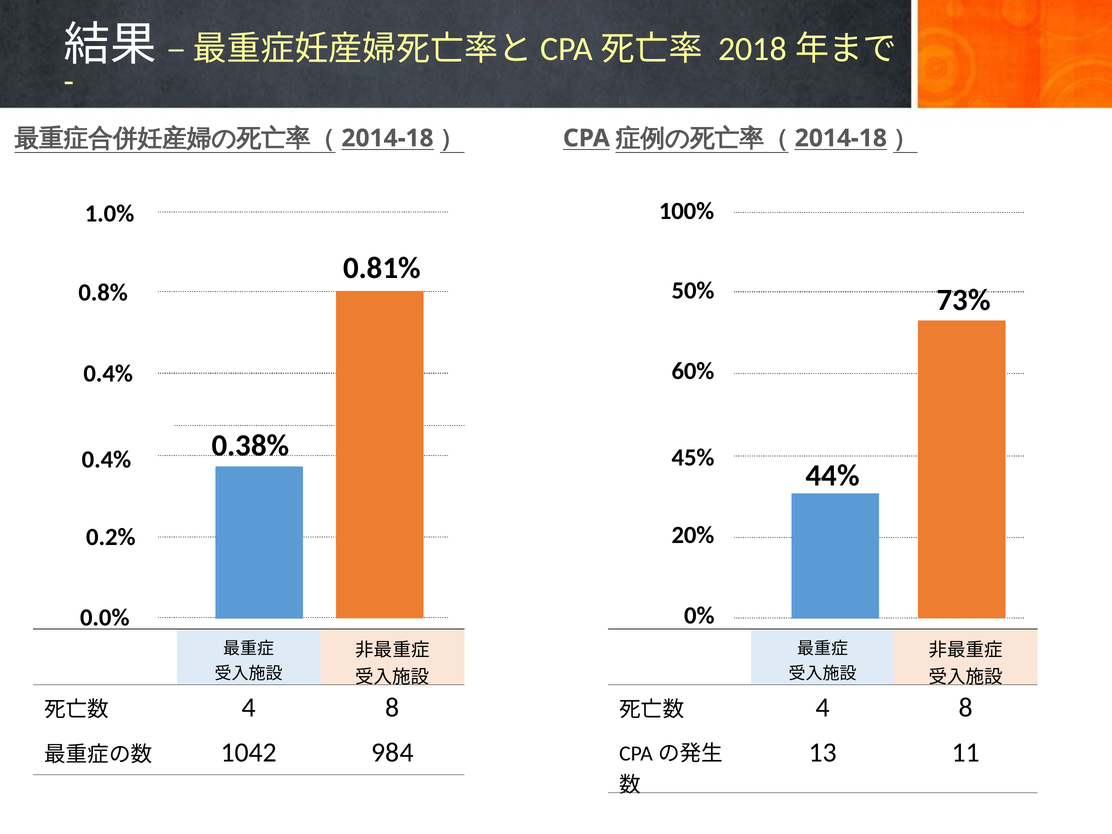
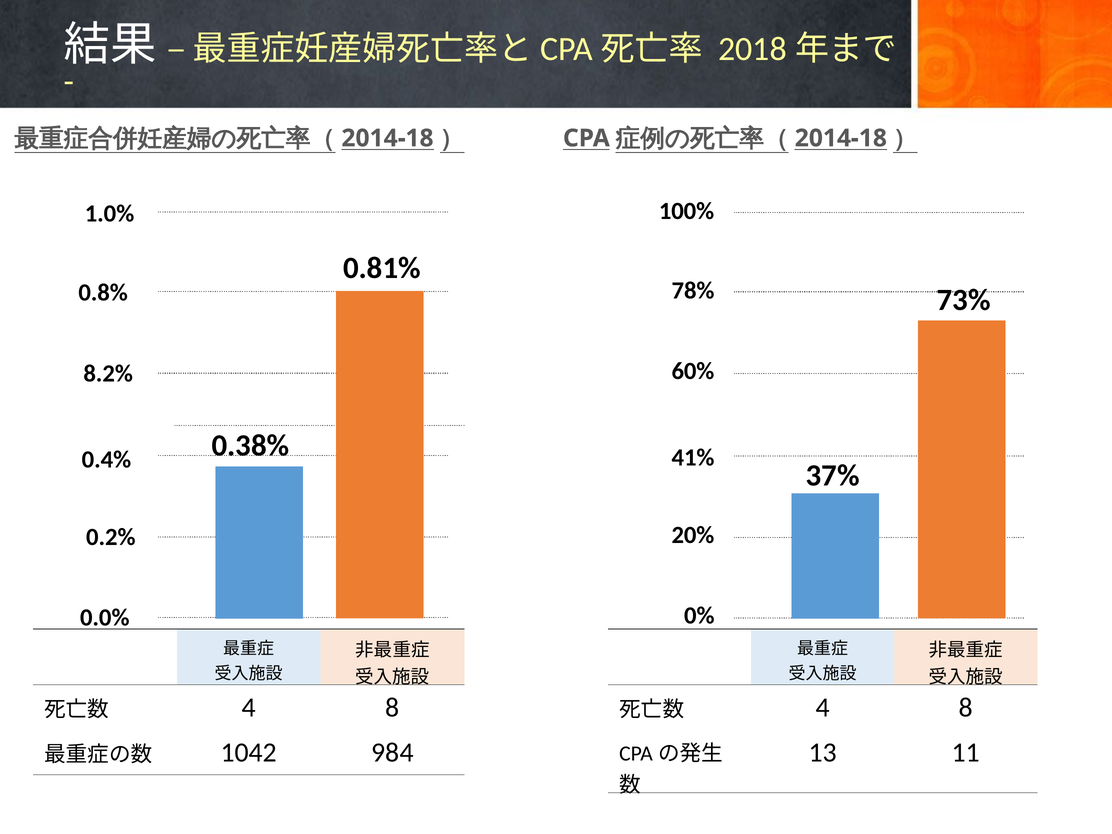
50%: 50% -> 78%
0.4% at (108, 373): 0.4% -> 8.2%
45%: 45% -> 41%
44%: 44% -> 37%
